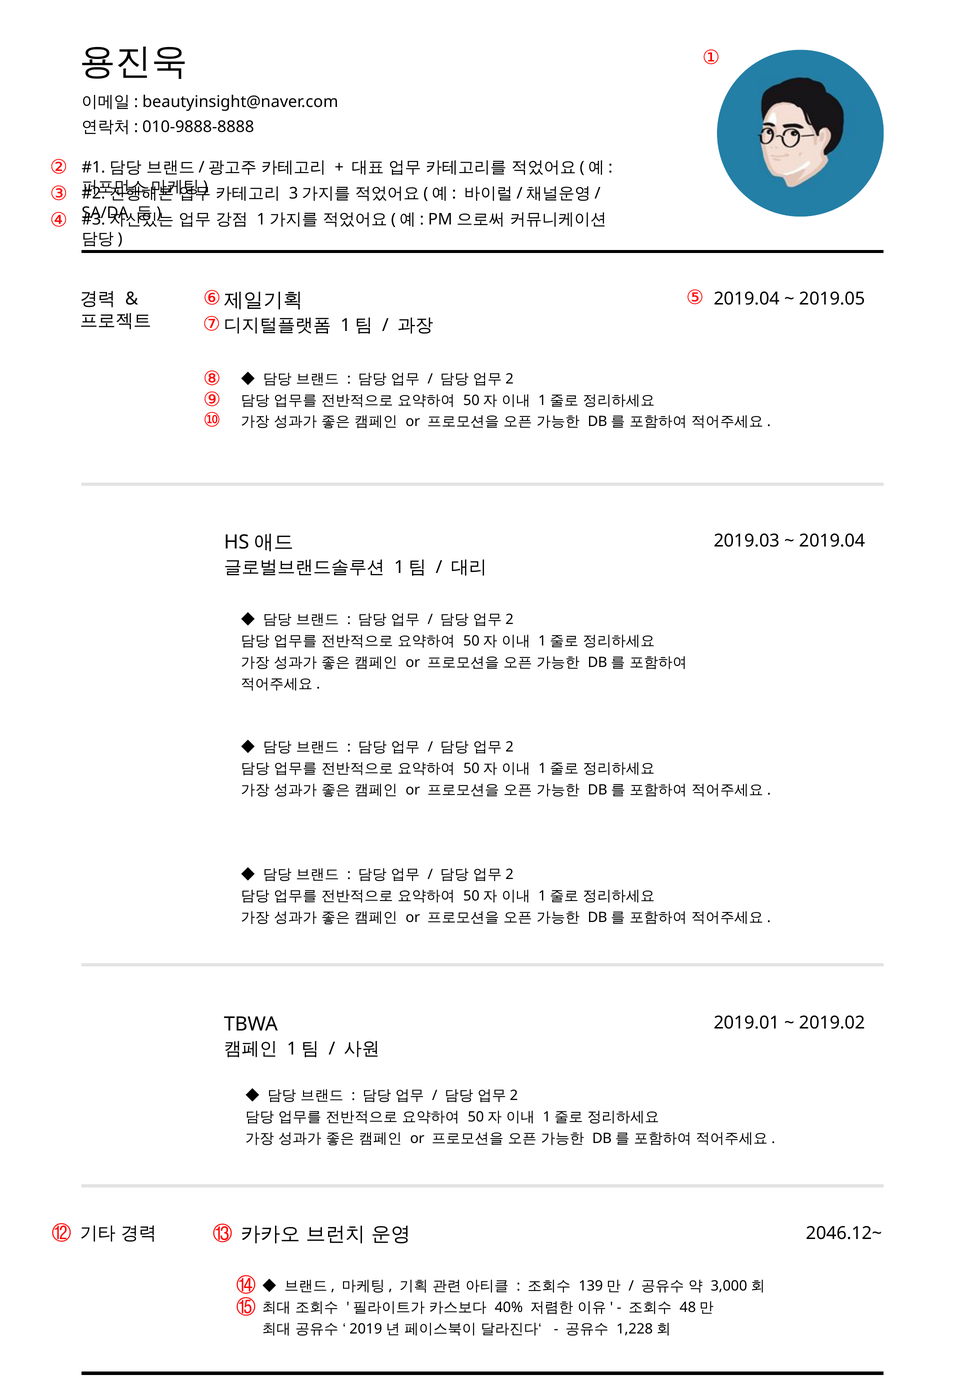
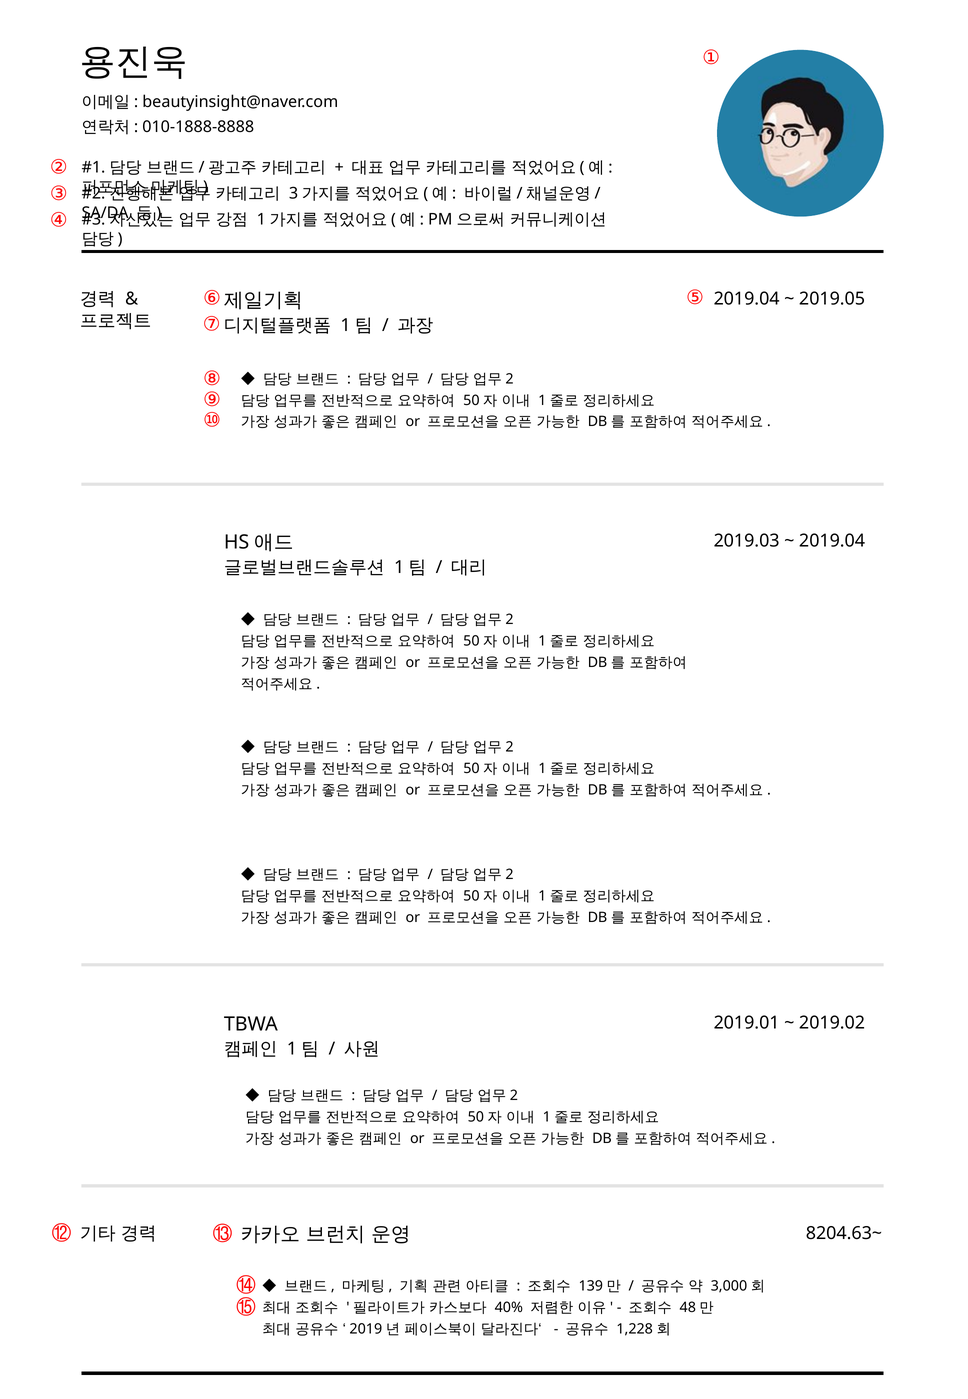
010-9888-8888: 010-9888-8888 -> 010-1888-8888
2046.12~: 2046.12~ -> 8204.63~
